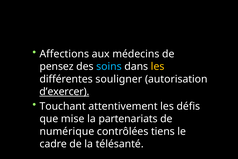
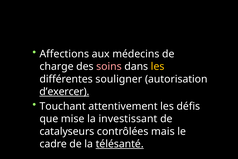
pensez: pensez -> charge
soins colour: light blue -> pink
partenariats: partenariats -> investissant
numérique: numérique -> catalyseurs
tiens: tiens -> mais
télésanté underline: none -> present
